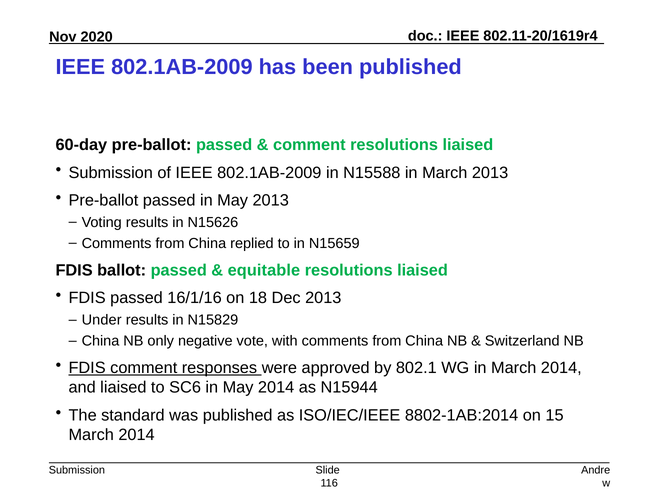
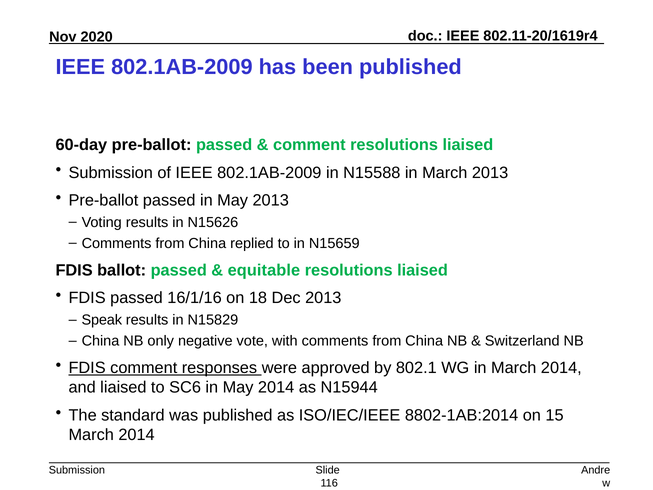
Under: Under -> Speak
